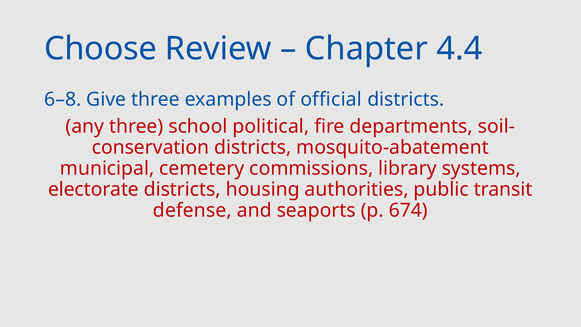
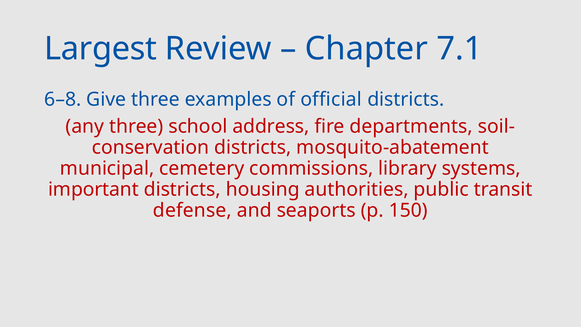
Choose: Choose -> Largest
4.4: 4.4 -> 7.1
political: political -> address
electorate: electorate -> important
674: 674 -> 150
